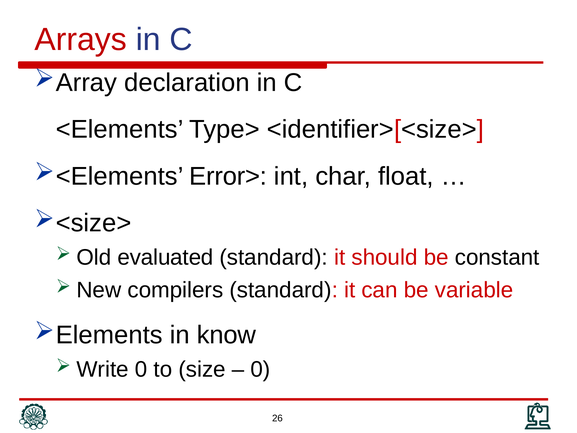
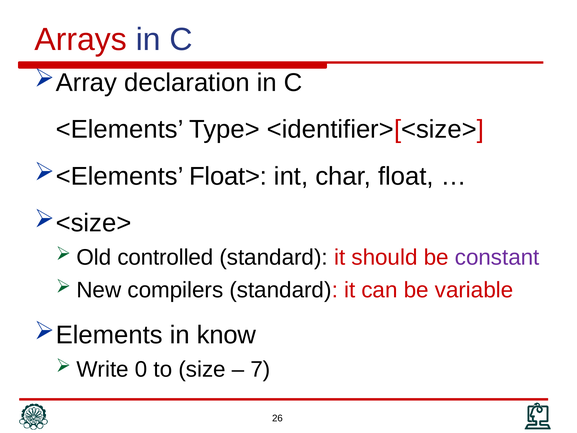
Error>: Error> -> Float>
evaluated: evaluated -> controlled
constant colour: black -> purple
0 at (260, 369): 0 -> 7
